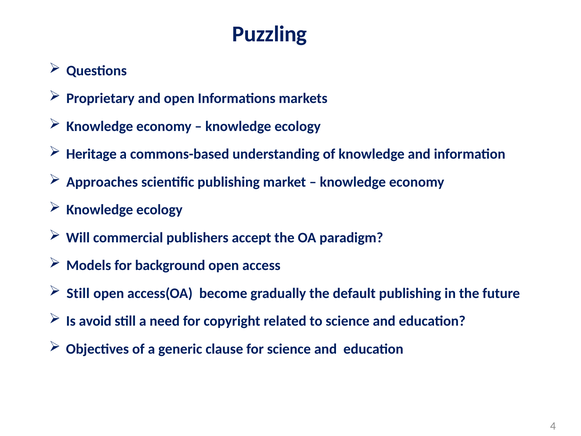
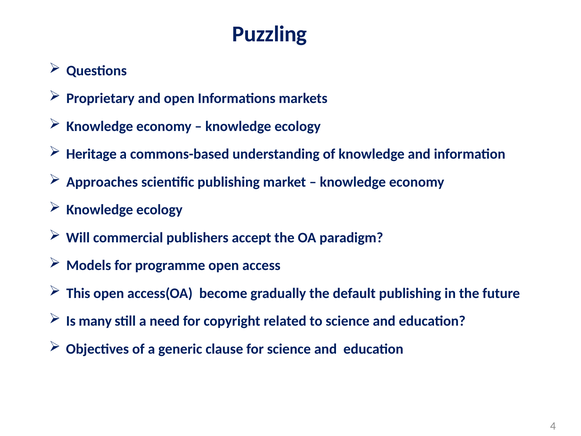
background: background -> programme
Still at (78, 293): Still -> This
avoid: avoid -> many
